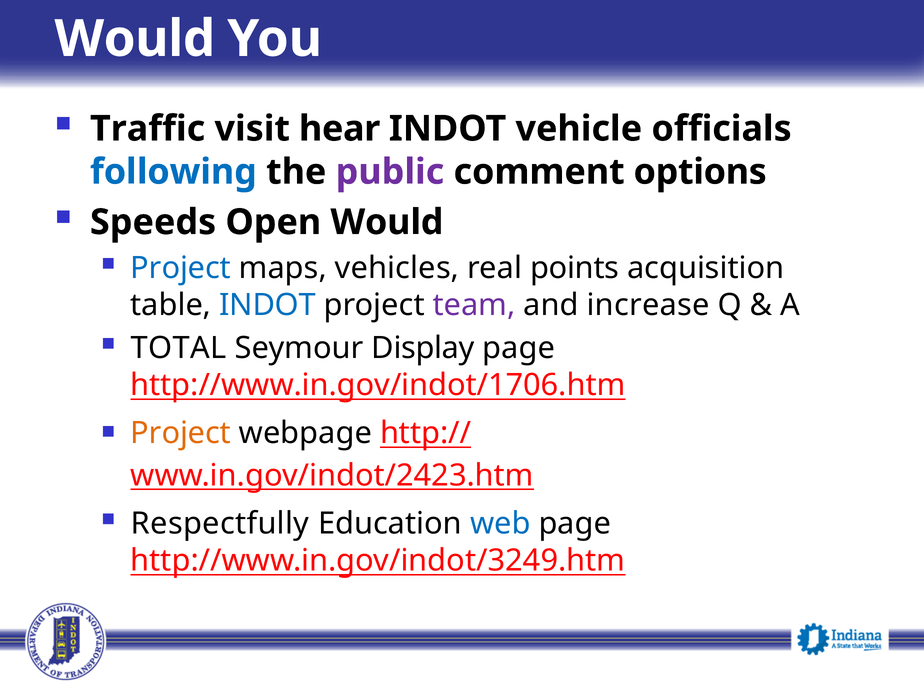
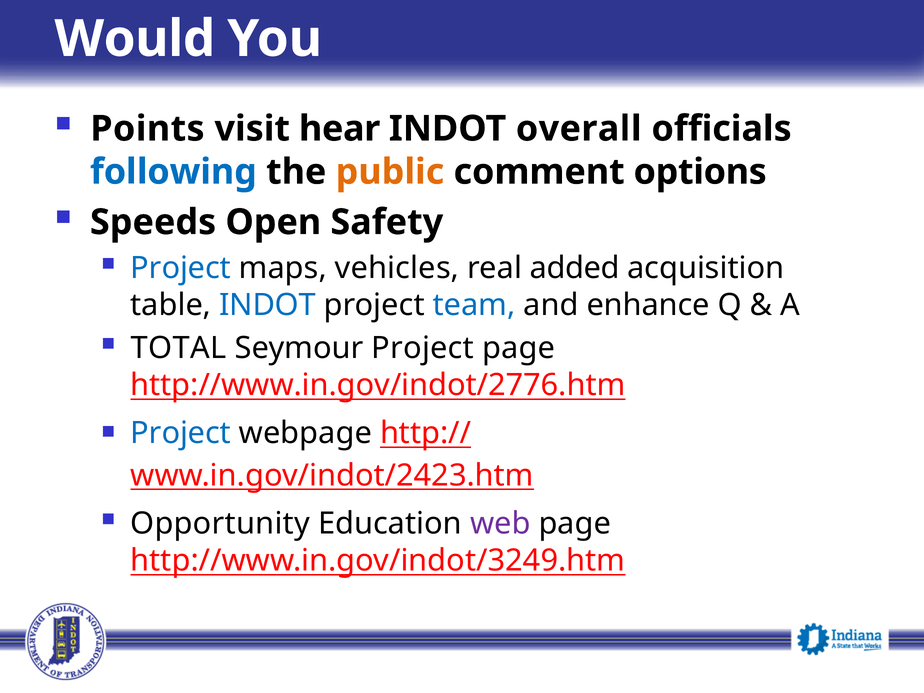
Traffic: Traffic -> Points
vehicle: vehicle -> overall
public colour: purple -> orange
Open Would: Would -> Safety
points: points -> added
team colour: purple -> blue
increase: increase -> enhance
Seymour Display: Display -> Project
http://www.in.gov/indot/1706.htm: http://www.in.gov/indot/1706.htm -> http://www.in.gov/indot/2776.htm
Project at (181, 433) colour: orange -> blue
Respectfully: Respectfully -> Opportunity
web colour: blue -> purple
